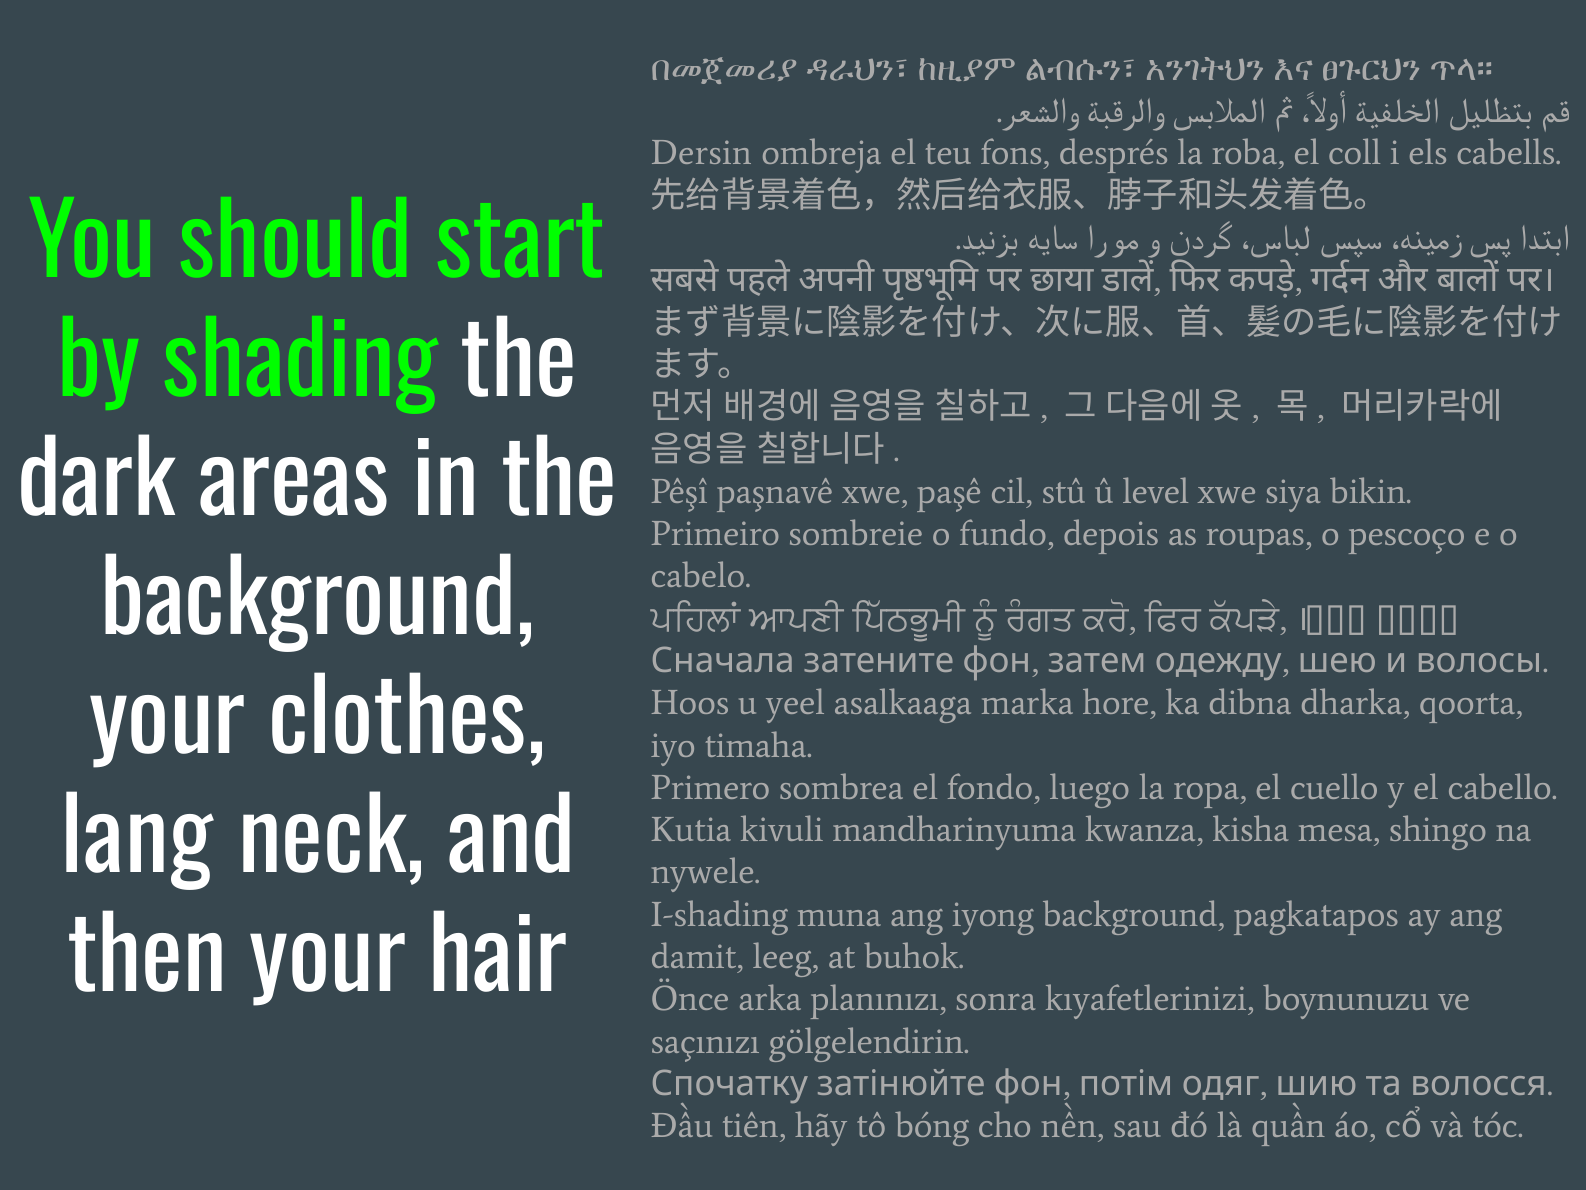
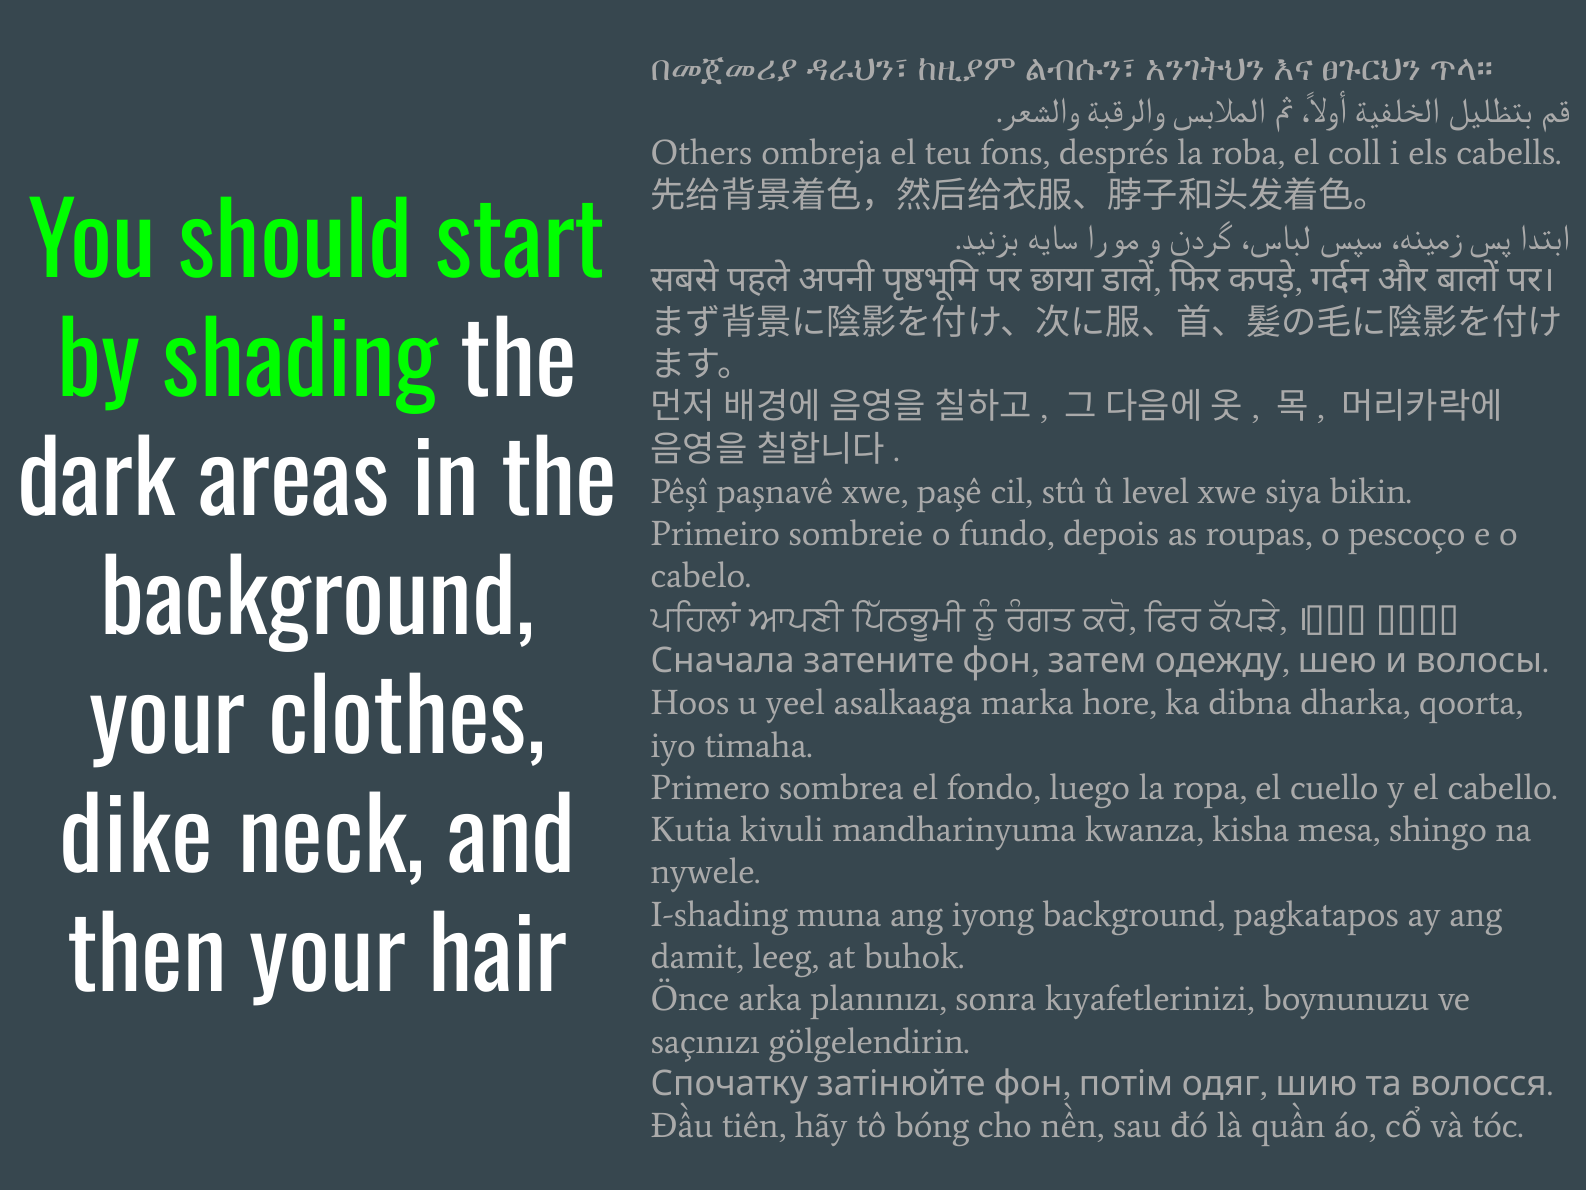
Dersin: Dersin -> Others
lang: lang -> dike
